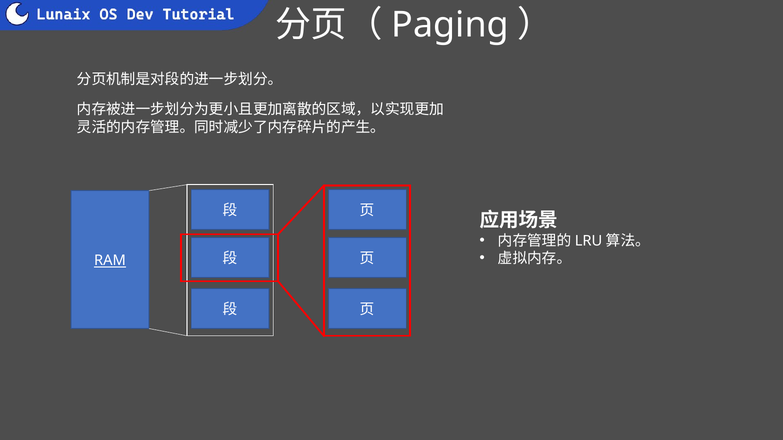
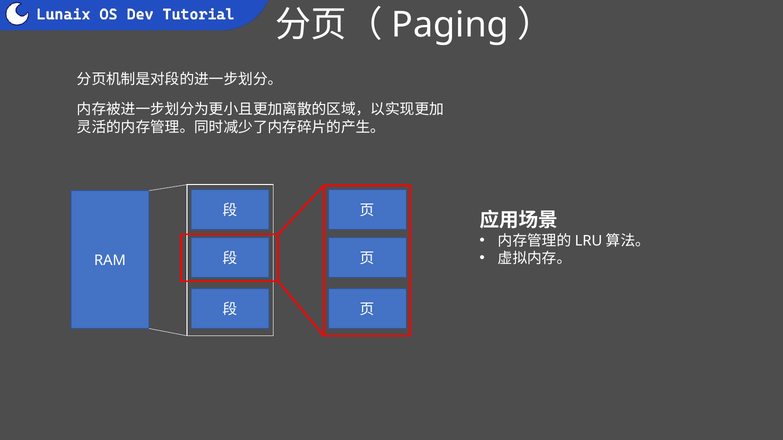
RAM underline: present -> none
